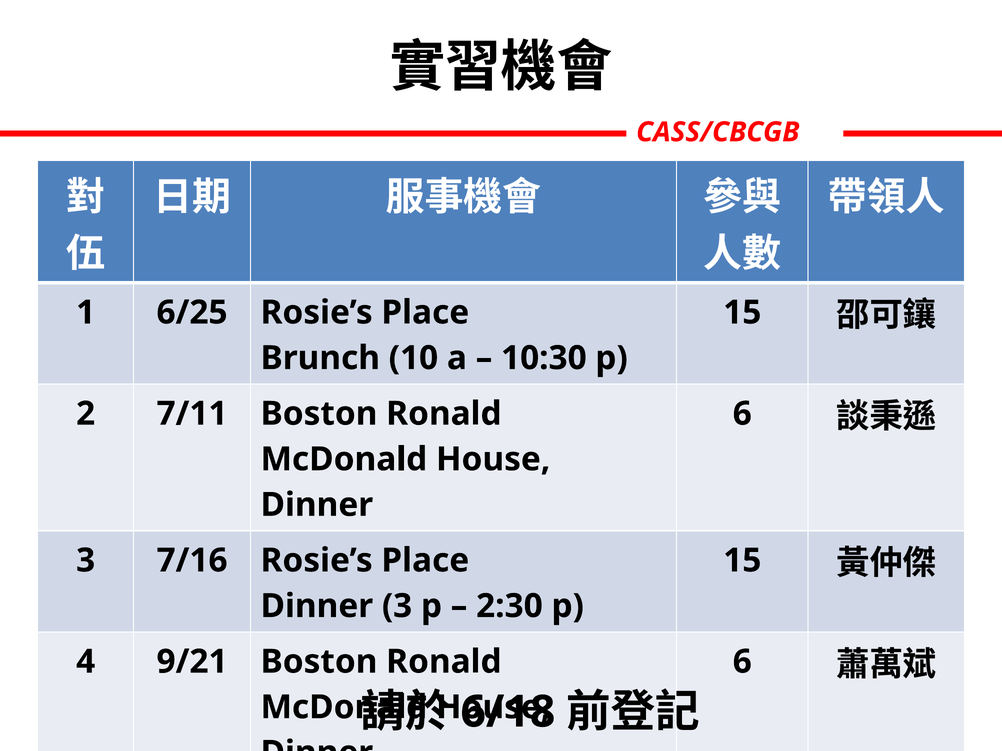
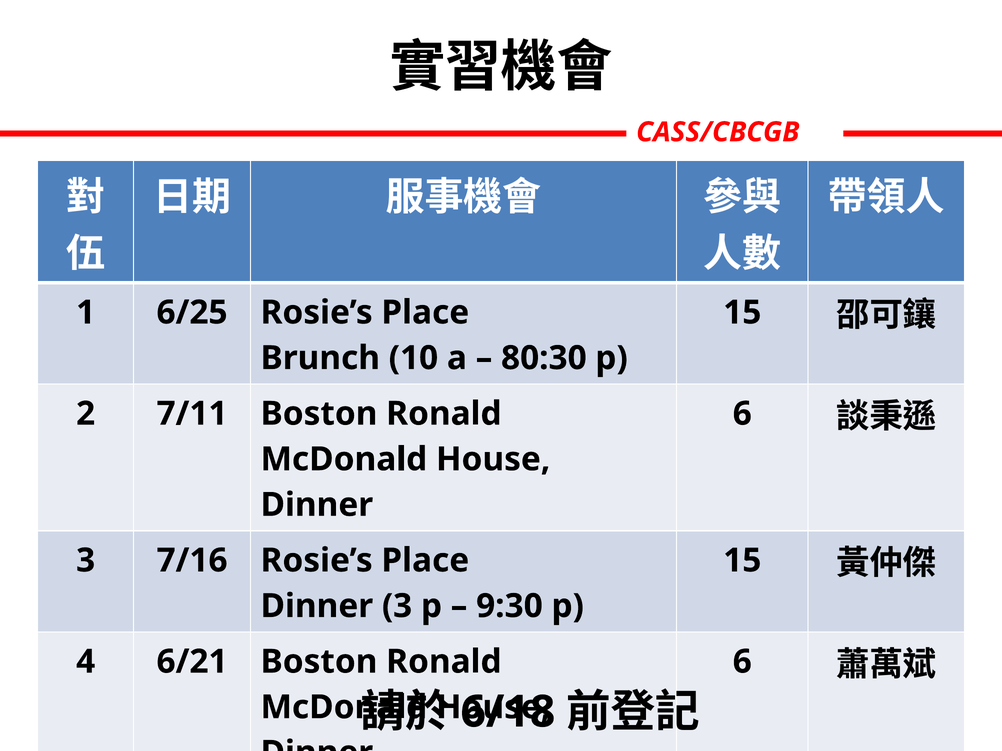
10:30: 10:30 -> 80:30
2:30: 2:30 -> 9:30
9/21: 9/21 -> 6/21
